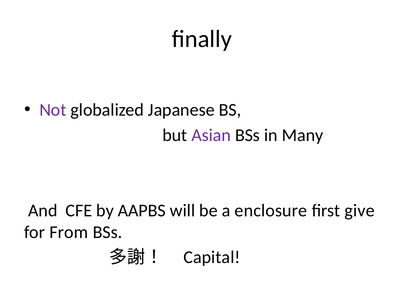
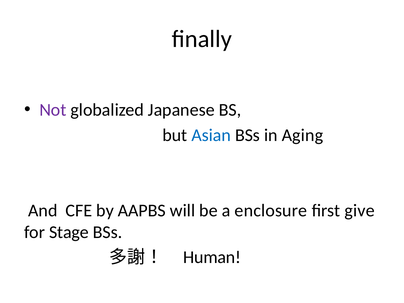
Asian colour: purple -> blue
Many: Many -> Aging
From: From -> Stage
Capital: Capital -> Human
